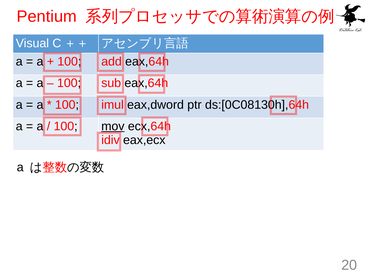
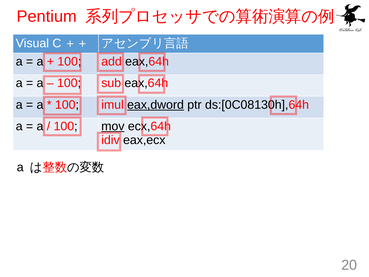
eax,dword underline: none -> present
